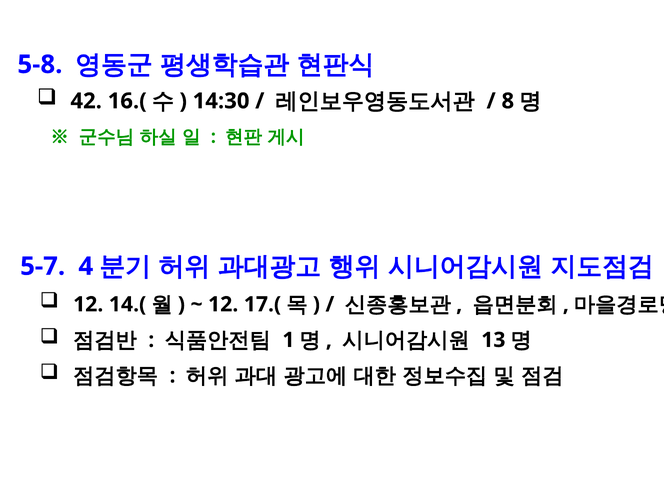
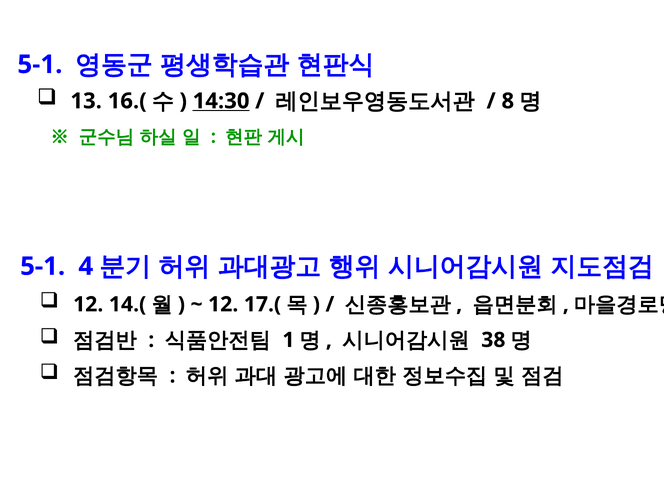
5-8 at (40, 65): 5-8 -> 5-1
42: 42 -> 13
14:30 underline: none -> present
5-7 at (43, 266): 5-7 -> 5-1
13: 13 -> 38
